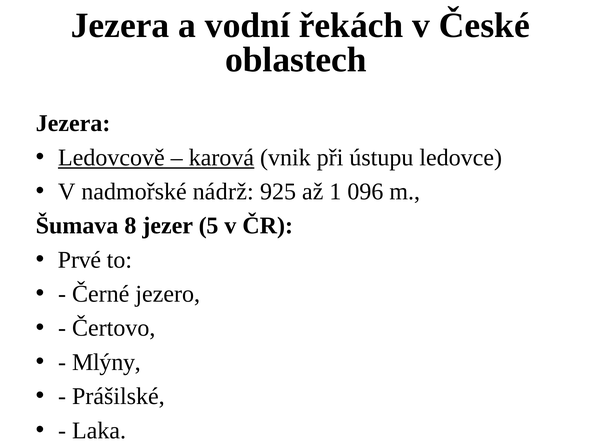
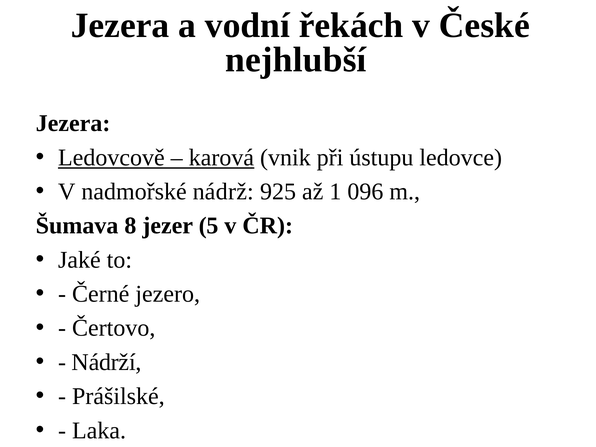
oblastech: oblastech -> nejhlubší
Prvé: Prvé -> Jaké
Mlýny: Mlýny -> Nádrží
